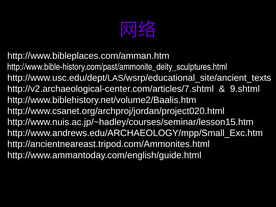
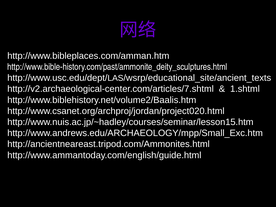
9.shtml: 9.shtml -> 1.shtml
